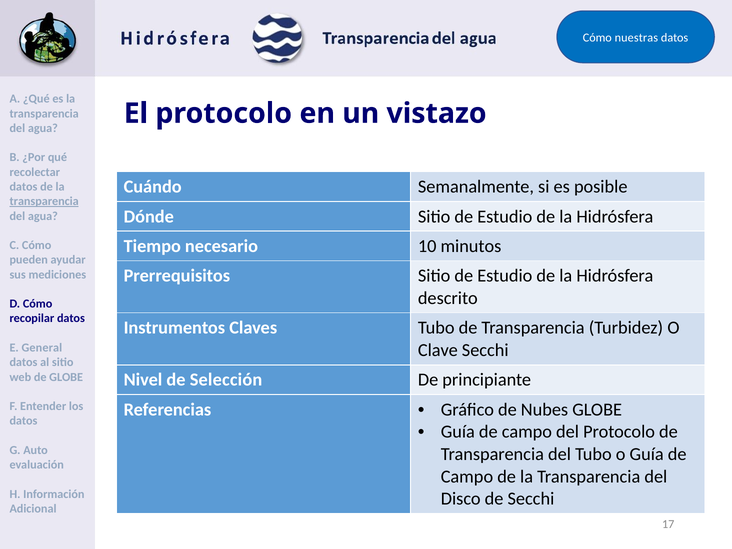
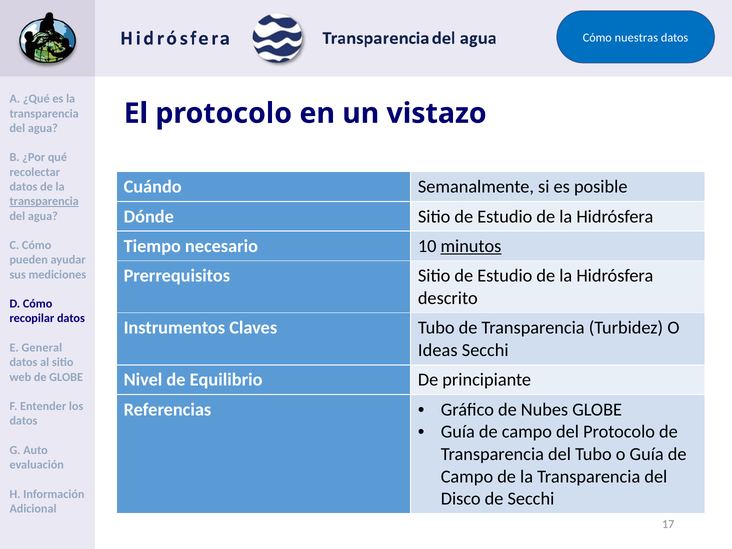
minutos underline: none -> present
Clave: Clave -> Ideas
Selección: Selección -> Equilibrio
